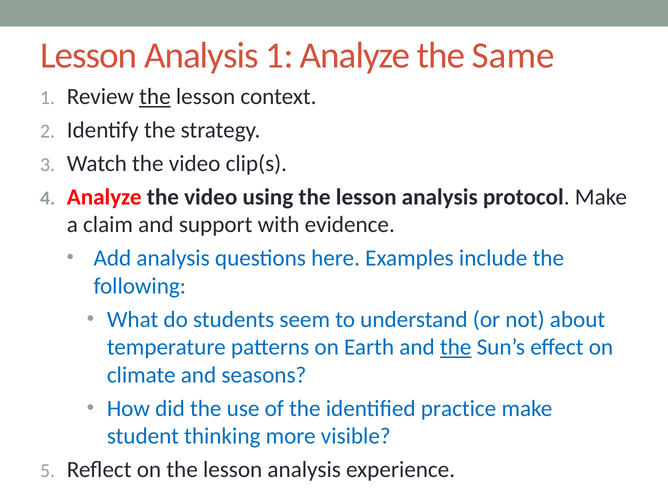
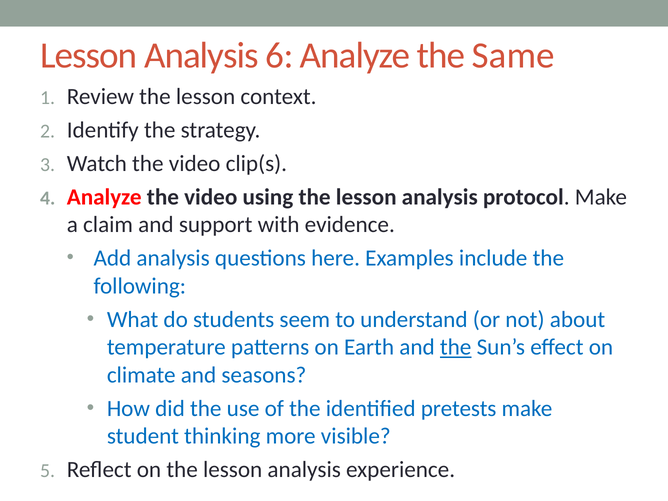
Analysis 1: 1 -> 6
the at (155, 97) underline: present -> none
practice: practice -> pretests
